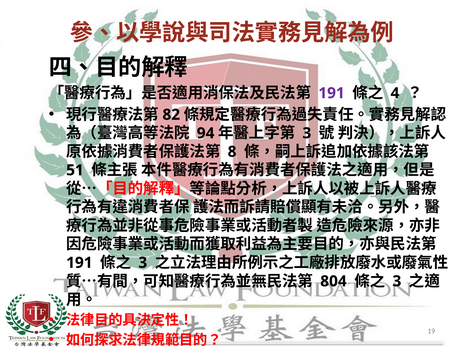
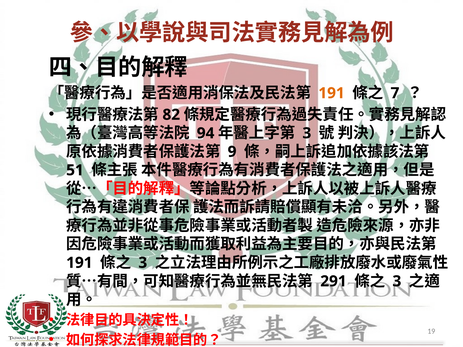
191 at (332, 93) colour: purple -> orange
4: 4 -> 7
8: 8 -> 9
804: 804 -> 291
